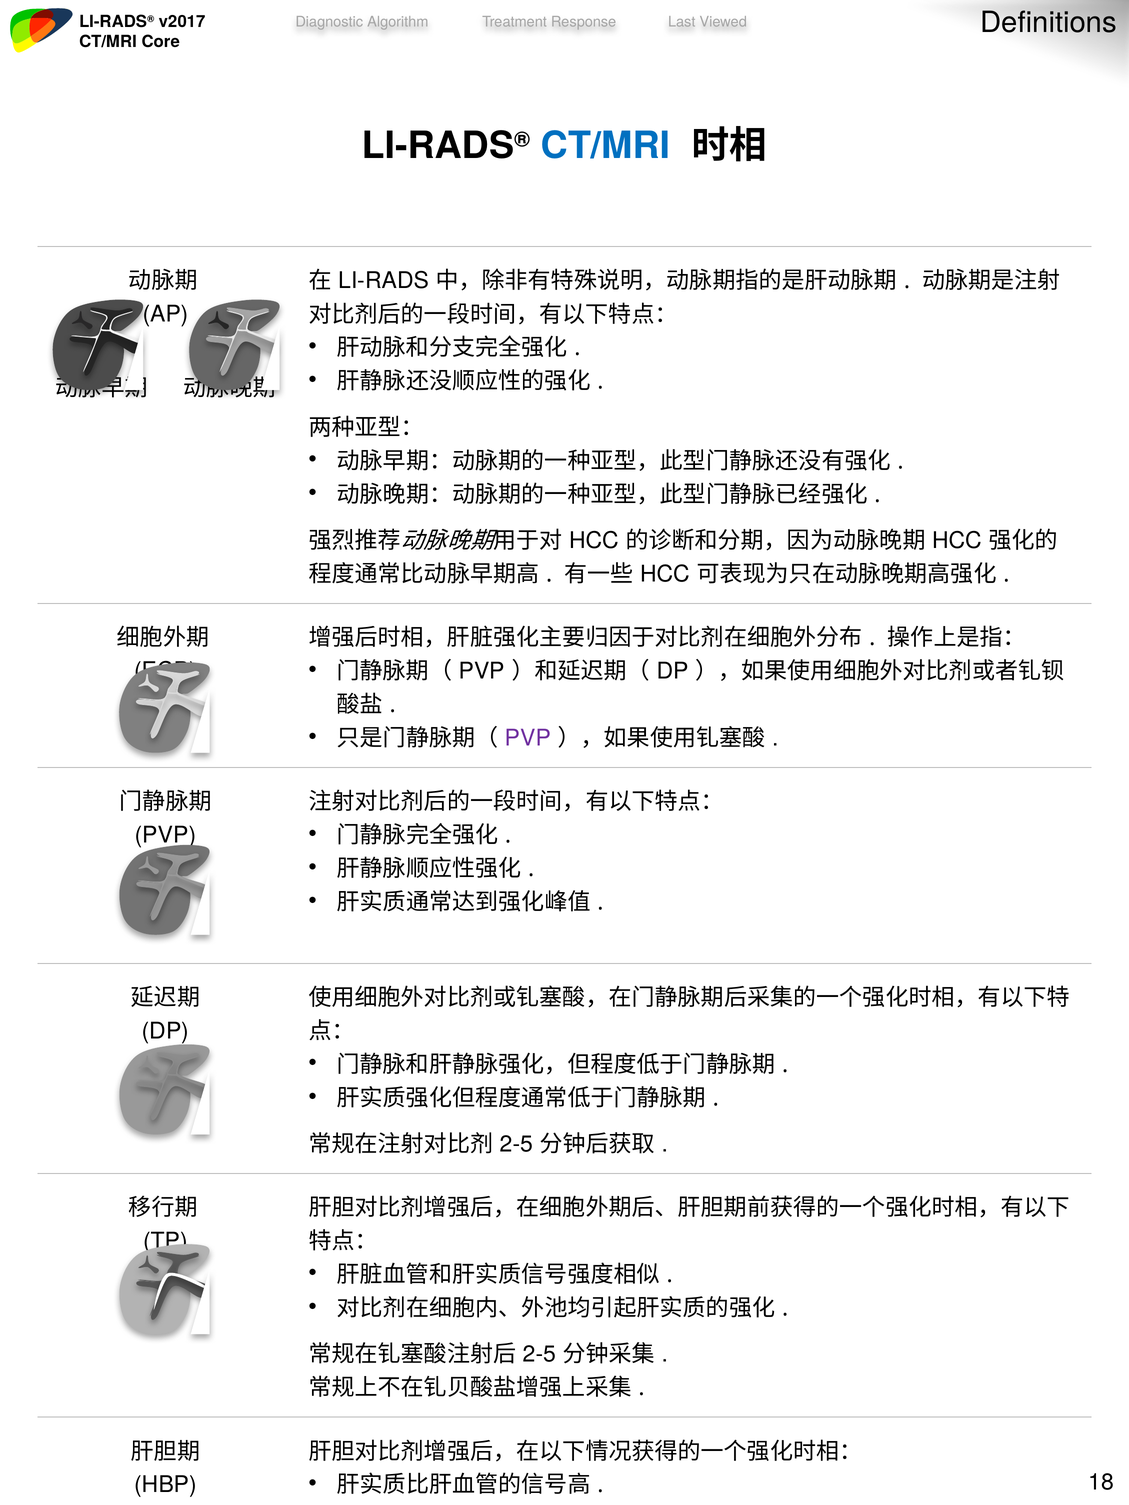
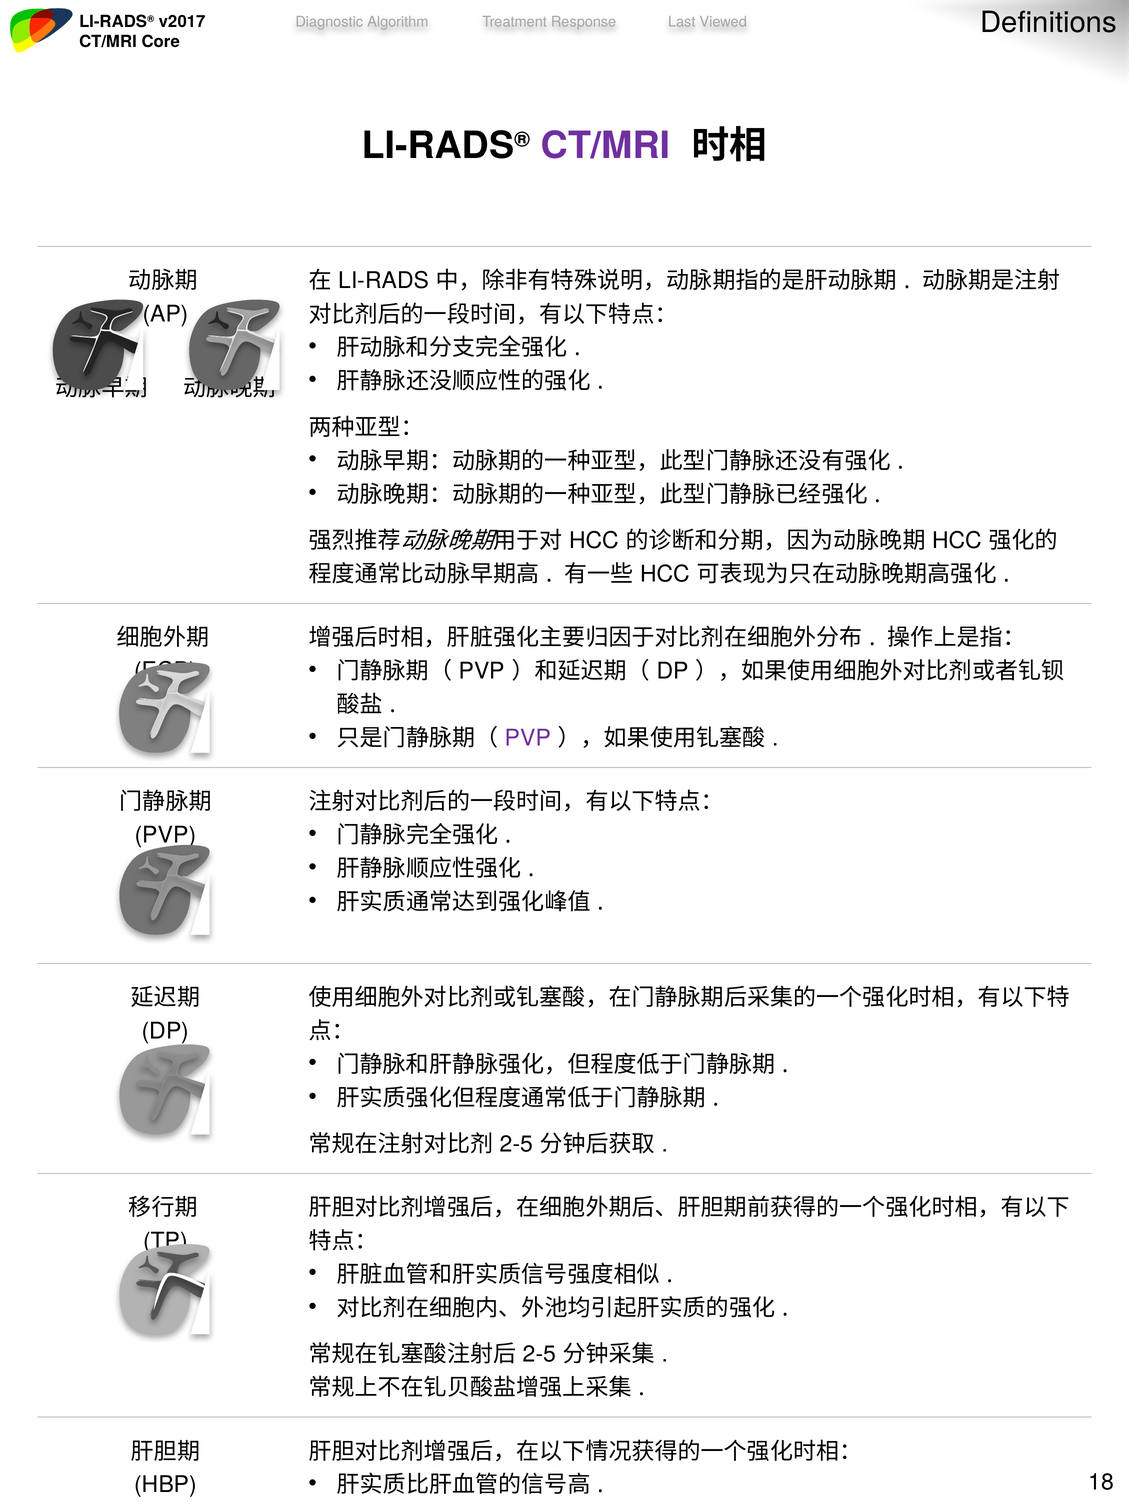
CT/MRI at (606, 146) colour: blue -> purple
